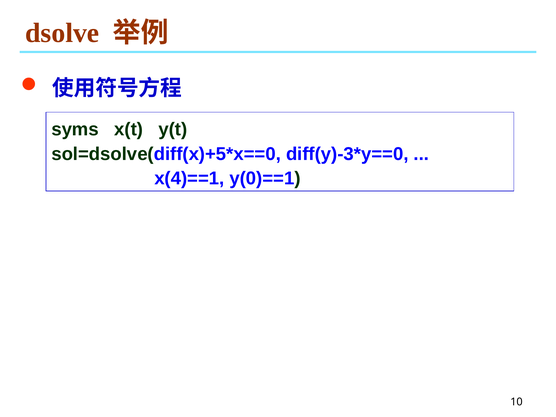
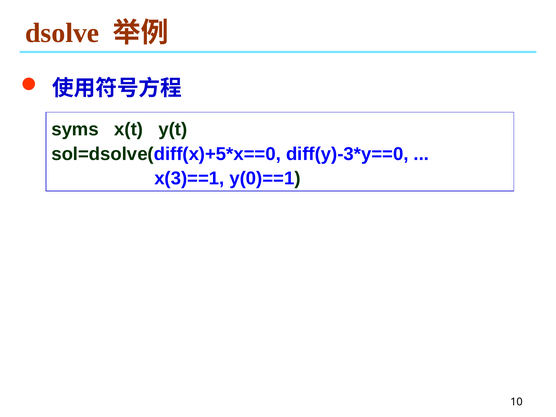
x(4)==1: x(4)==1 -> x(3)==1
